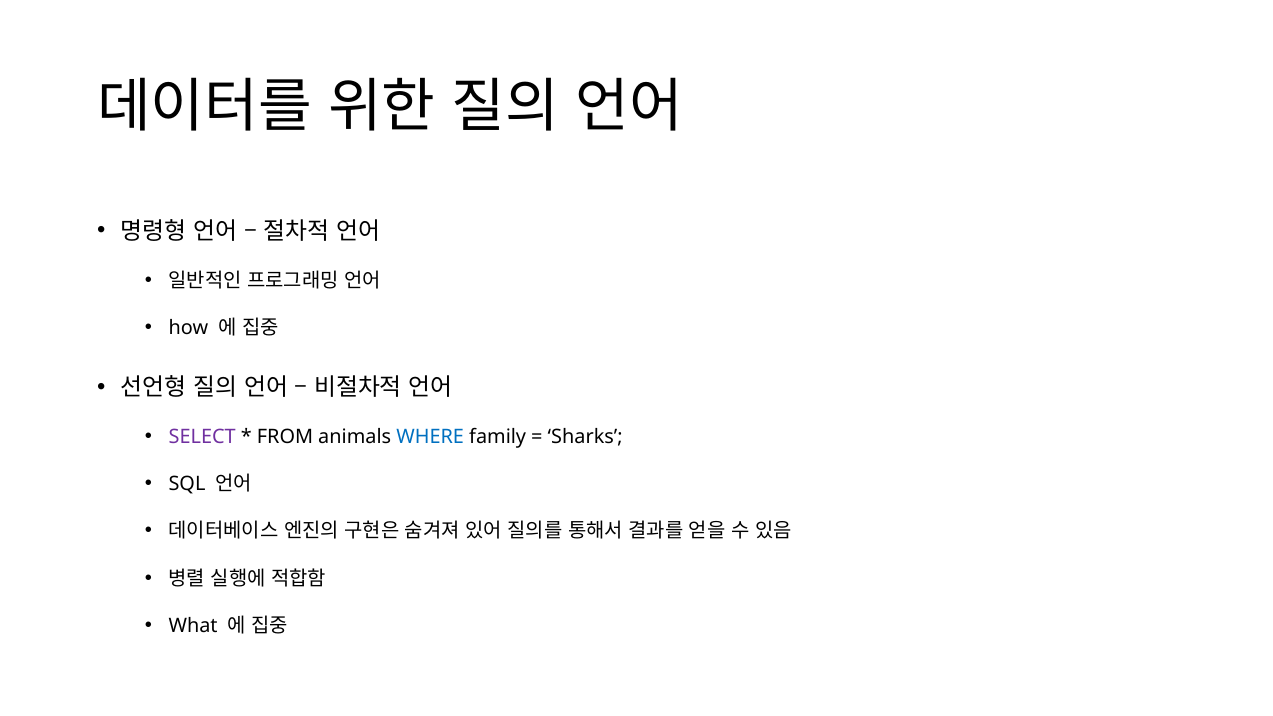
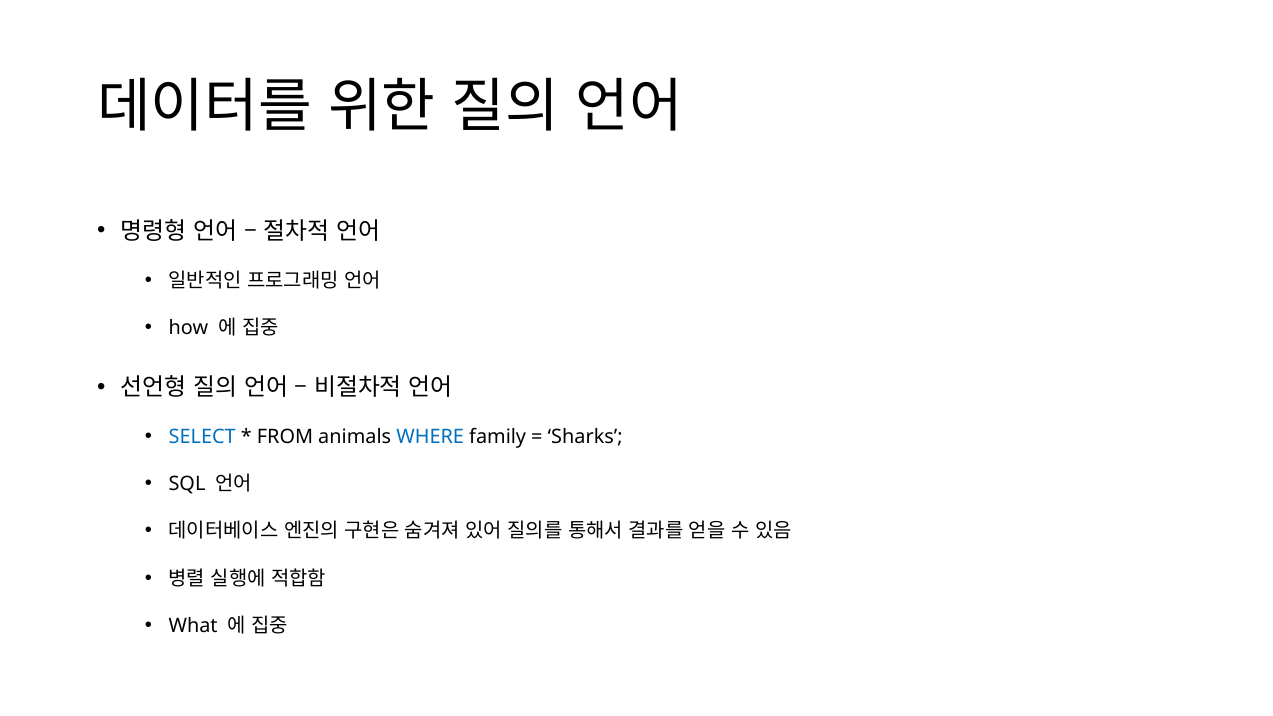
SELECT colour: purple -> blue
